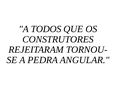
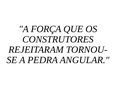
TODOS: TODOS -> FORÇA
